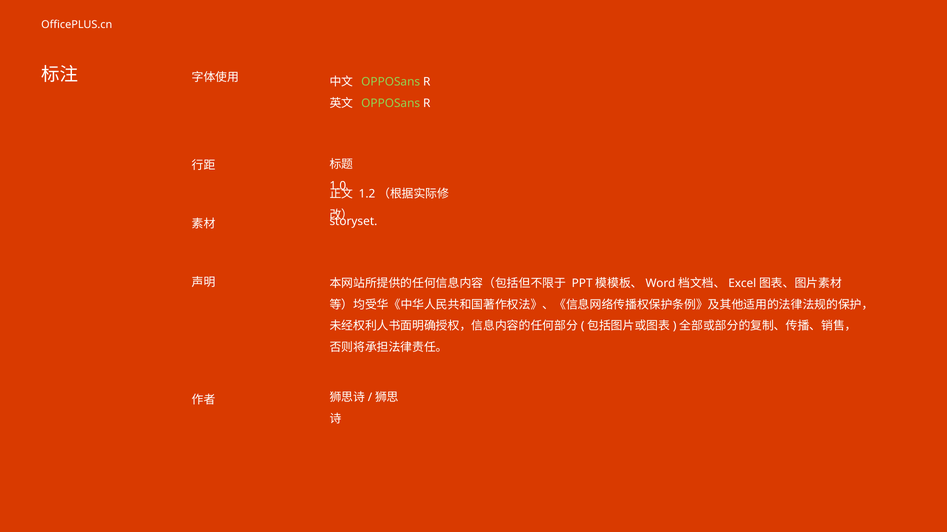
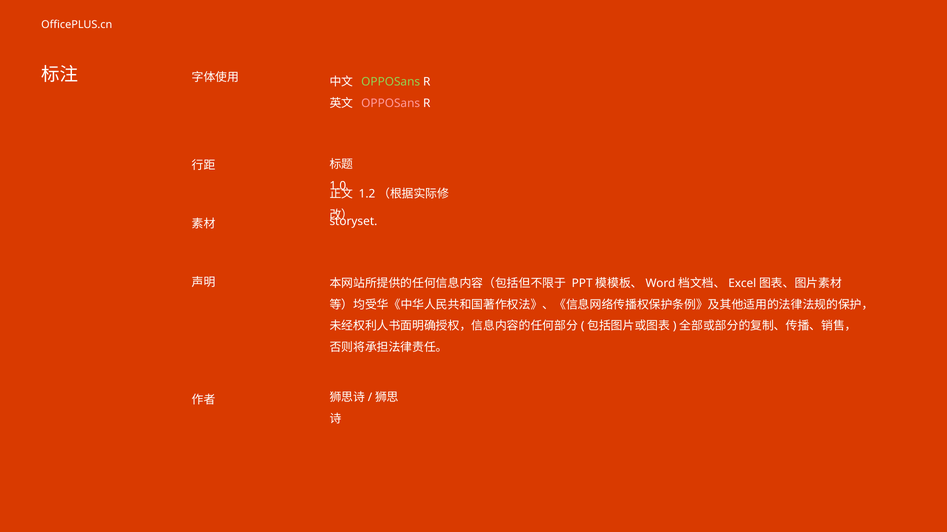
OPPOSans at (391, 103) colour: light green -> pink
